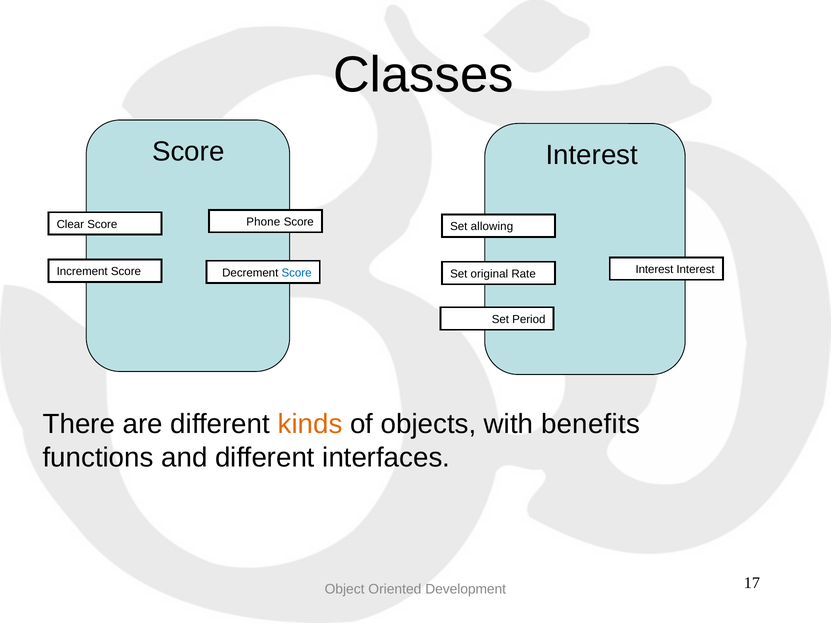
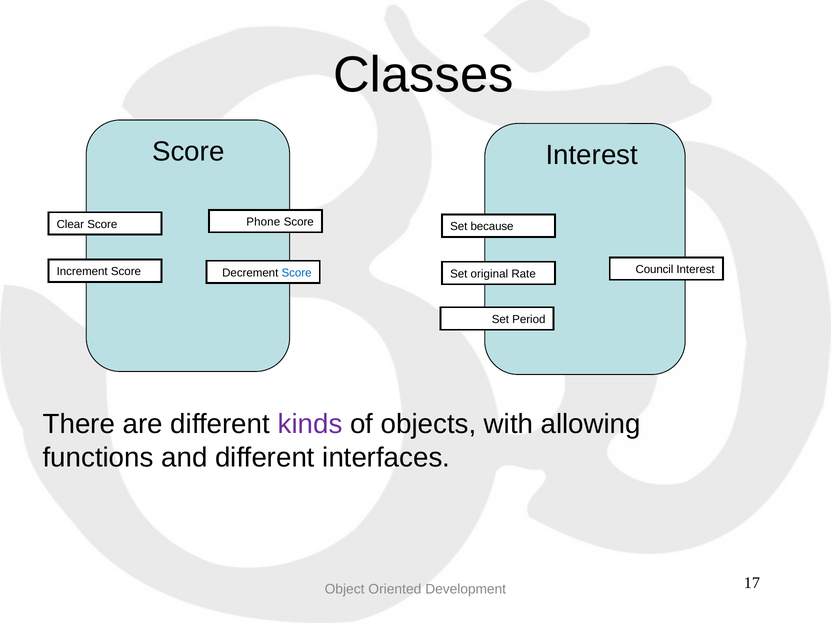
allowing: allowing -> because
Interest at (654, 270): Interest -> Council
kinds colour: orange -> purple
benefits: benefits -> allowing
